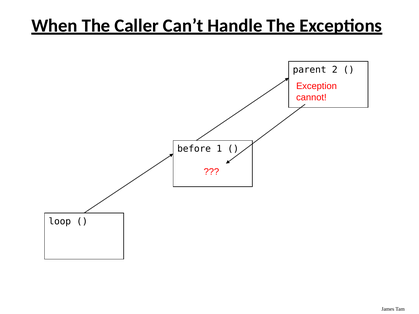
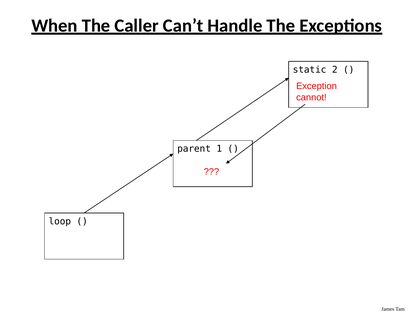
parent: parent -> static
before: before -> parent
